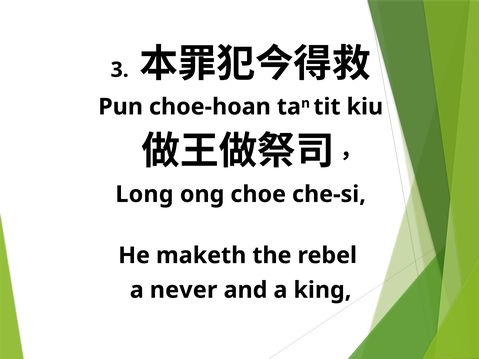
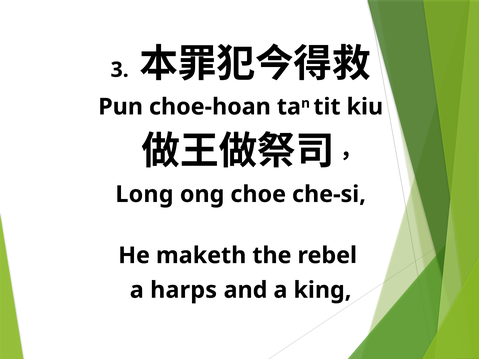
never: never -> harps
